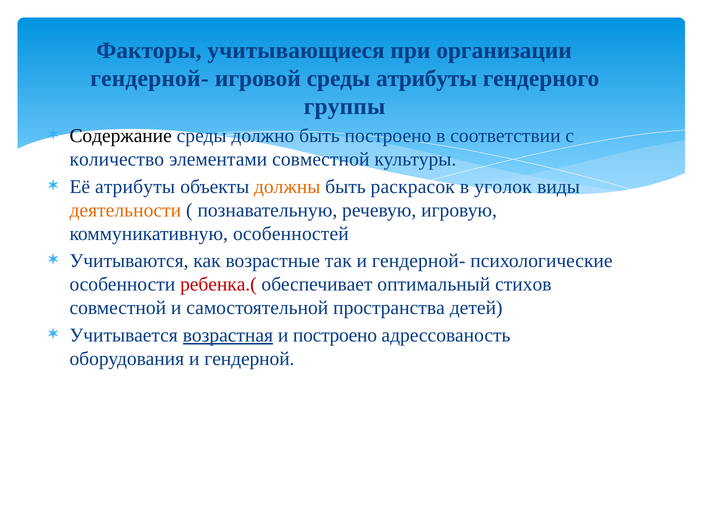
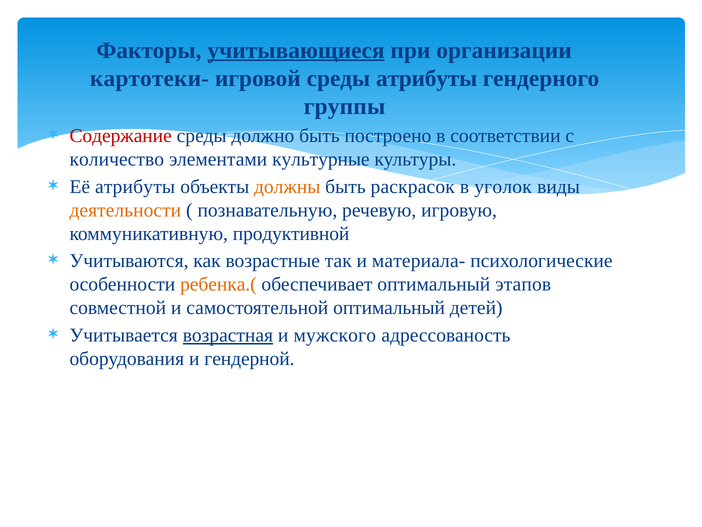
учитывающиеся underline: none -> present
гендерной- at (149, 78): гендерной- -> картотеки-
Содержание colour: black -> red
элементами совместной: совместной -> культурные
особенностей: особенностей -> продуктивной
и гендерной-: гендерной- -> материала-
ребенка.( colour: red -> orange
стихов: стихов -> этапов
самостоятельной пространства: пространства -> оптимальный
и построено: построено -> мужского
